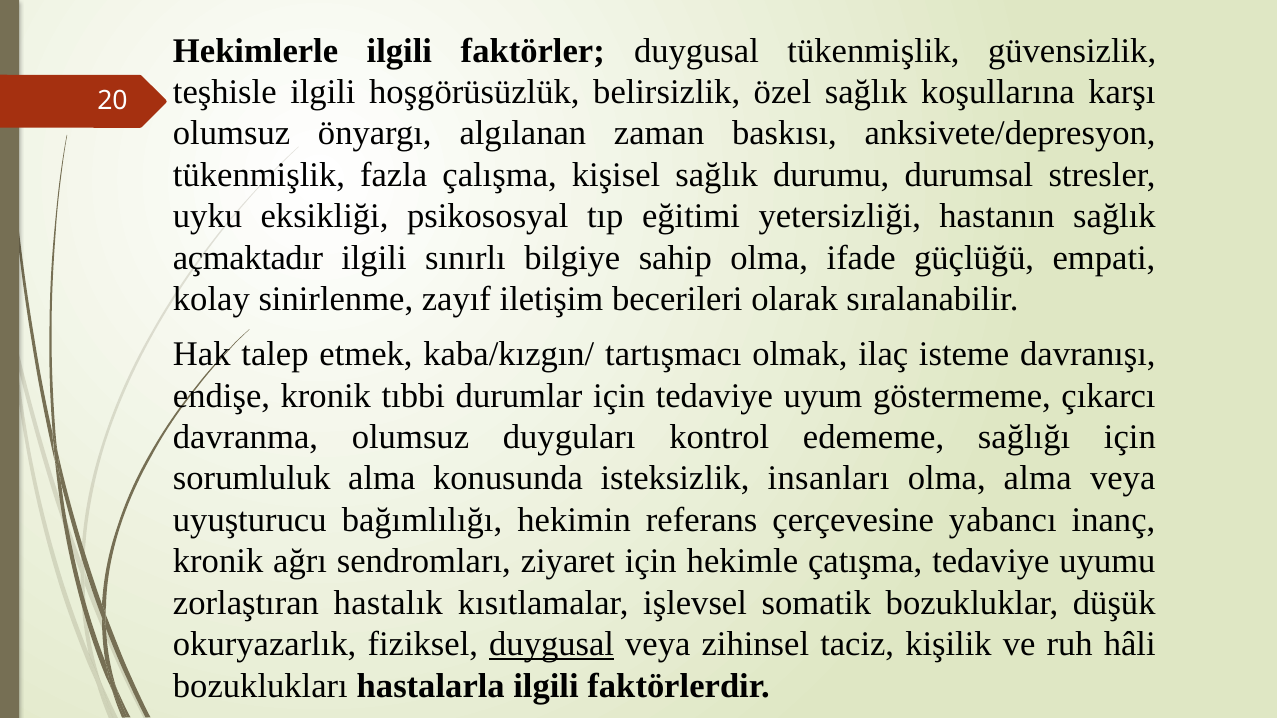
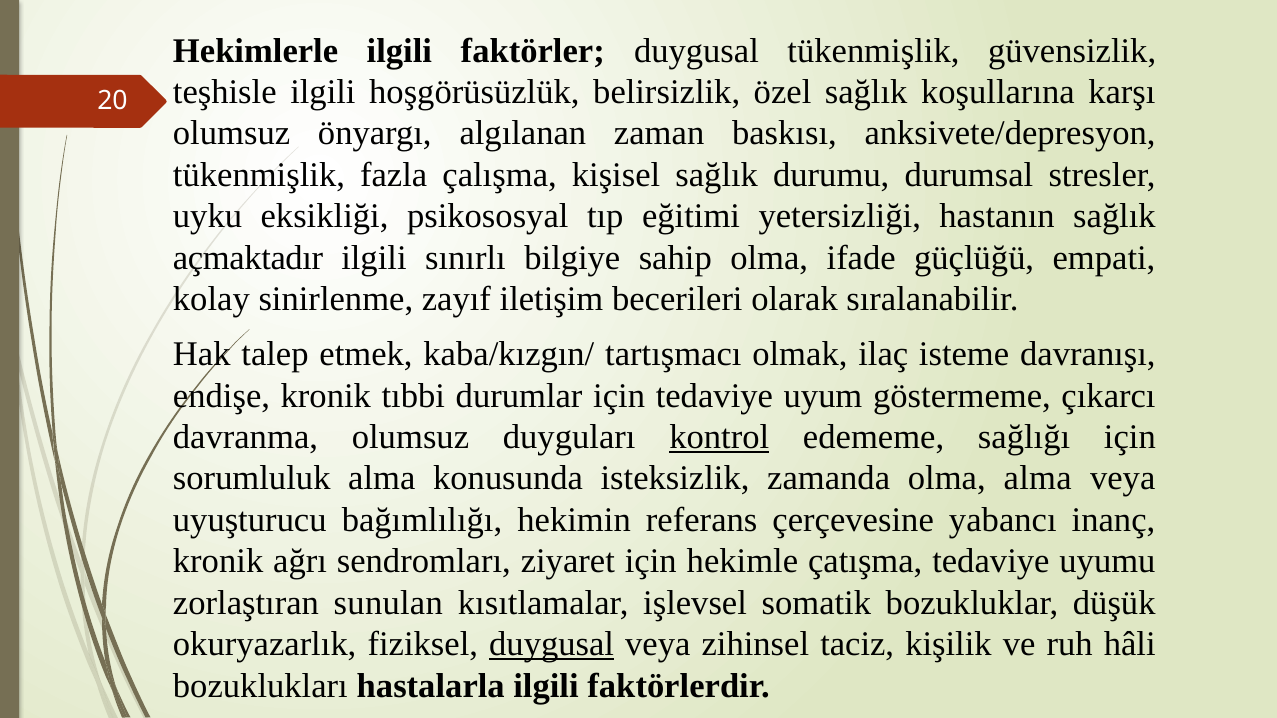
kontrol underline: none -> present
insanları: insanları -> zamanda
hastalık: hastalık -> sunulan
